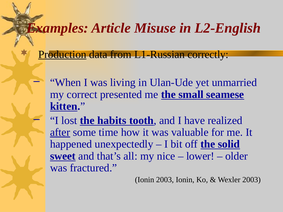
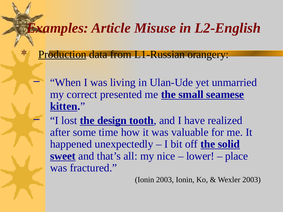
correctly: correctly -> orangery
habits: habits -> design
after underline: present -> none
older: older -> place
